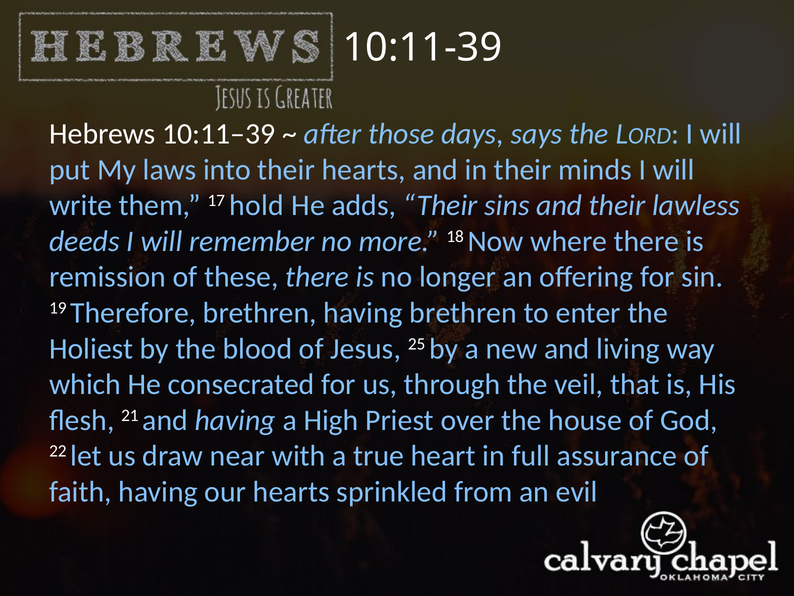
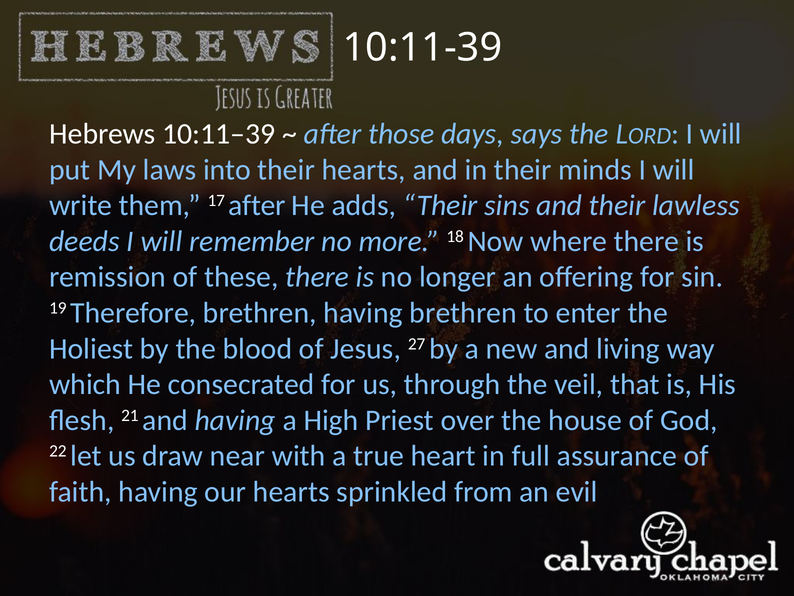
17 hold: hold -> after
25: 25 -> 27
